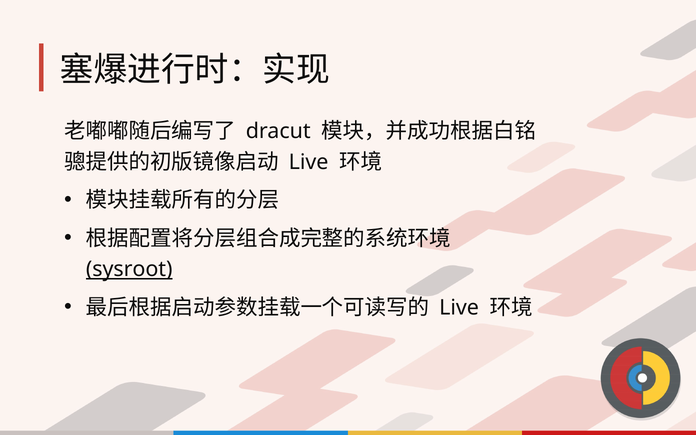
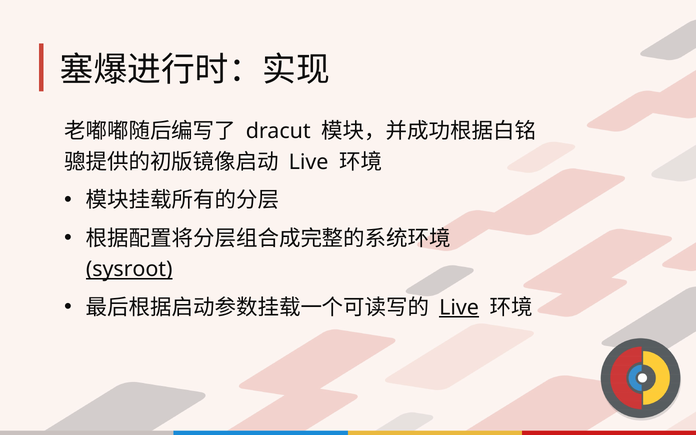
Live at (459, 308) underline: none -> present
